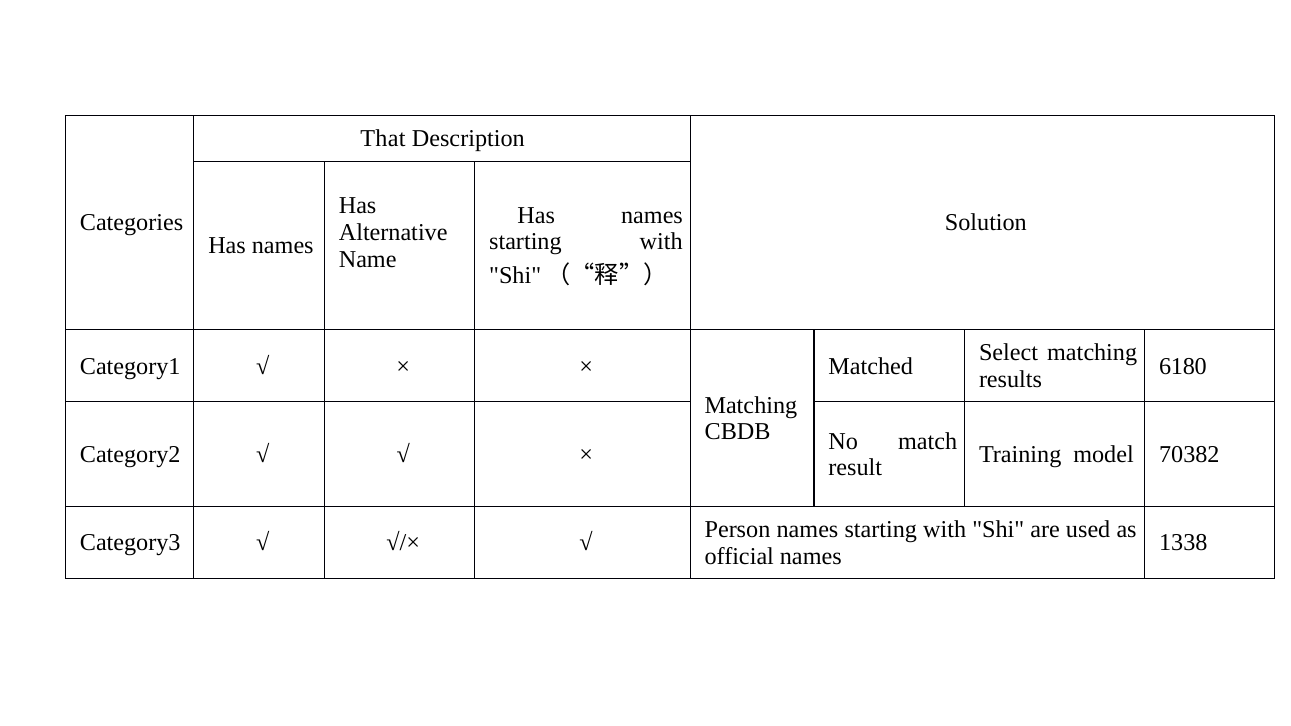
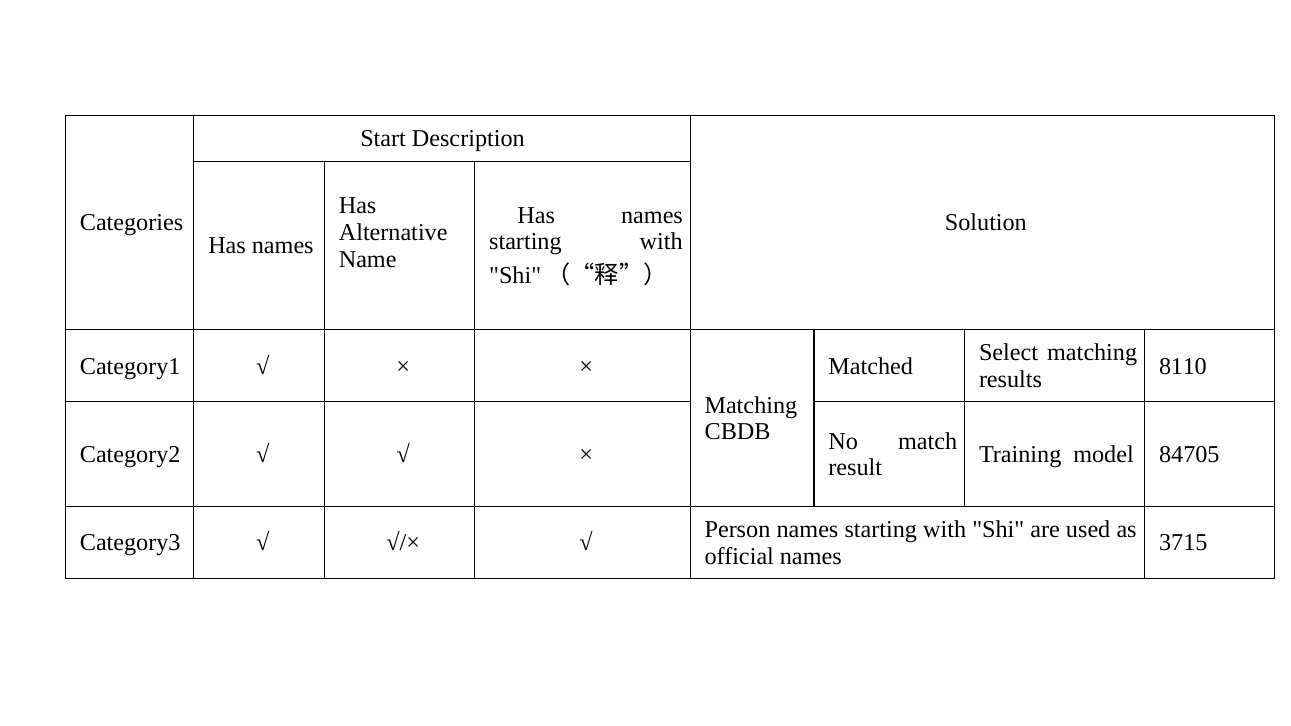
That: That -> Start
6180: 6180 -> 8110
70382: 70382 -> 84705
1338: 1338 -> 3715
